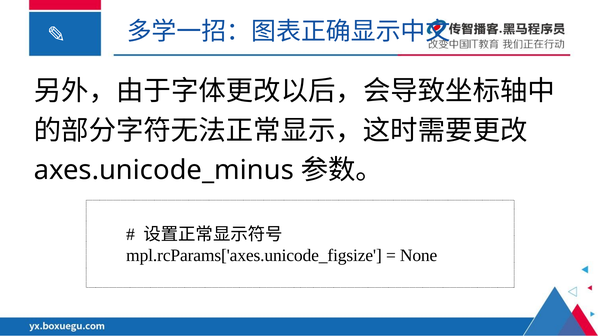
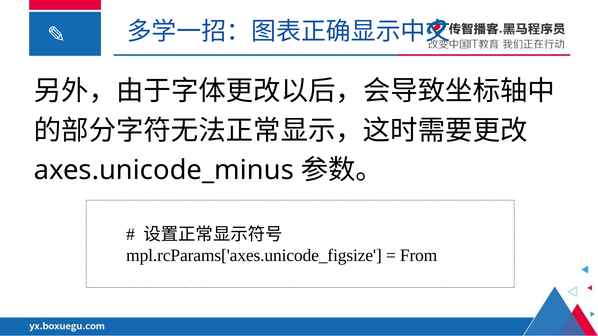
None: None -> From
